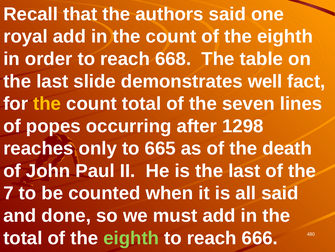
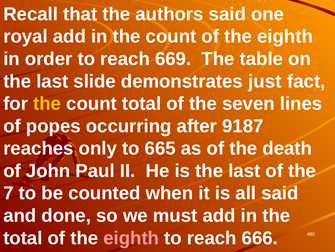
668: 668 -> 669
well: well -> just
1298: 1298 -> 9187
eighth at (131, 237) colour: light green -> pink
